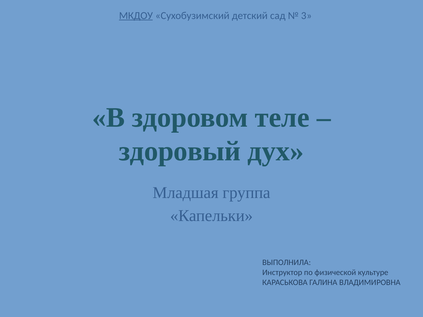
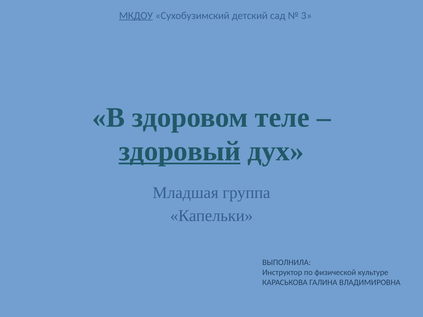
здоровый underline: none -> present
